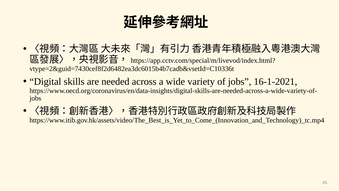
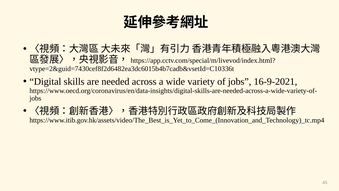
16-1-2021: 16-1-2021 -> 16-9-2021
